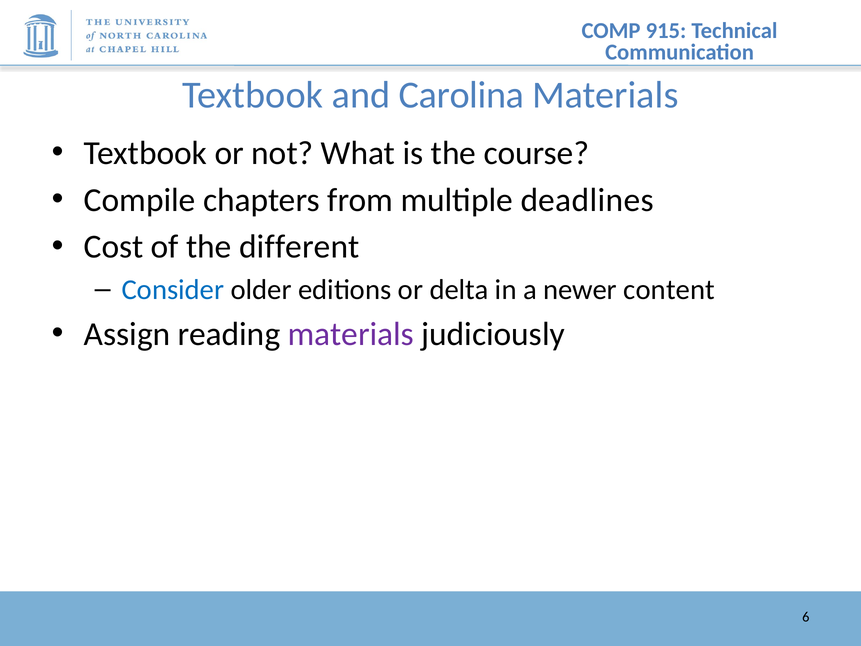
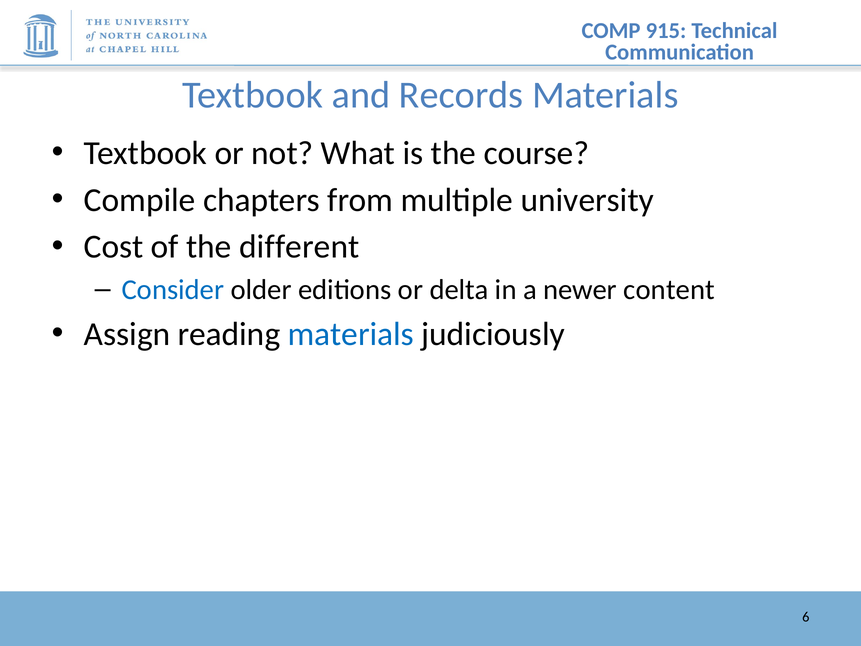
Carolina: Carolina -> Records
deadlines: deadlines -> university
materials at (351, 334) colour: purple -> blue
